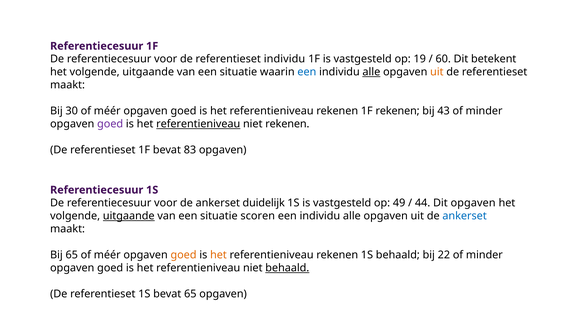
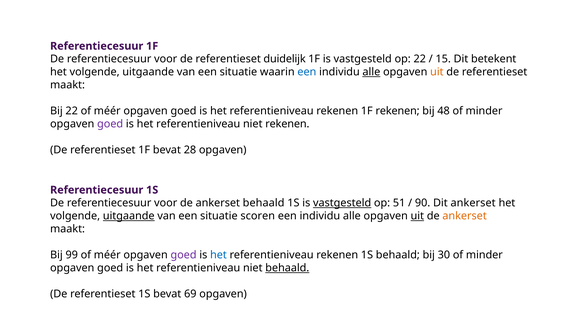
referentieset individu: individu -> duidelijk
op 19: 19 -> 22
60: 60 -> 15
Bij 30: 30 -> 22
43: 43 -> 48
referentieniveau at (198, 124) underline: present -> none
83: 83 -> 28
ankerset duidelijk: duidelijk -> behaald
vastgesteld at (342, 203) underline: none -> present
49: 49 -> 51
44: 44 -> 90
Dit opgaven: opgaven -> ankerset
uit at (417, 216) underline: none -> present
ankerset at (465, 216) colour: blue -> orange
Bij 65: 65 -> 99
goed at (184, 255) colour: orange -> purple
het at (218, 255) colour: orange -> blue
22: 22 -> 30
bevat 65: 65 -> 69
